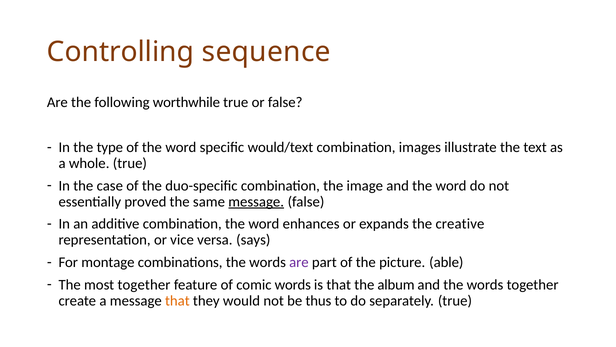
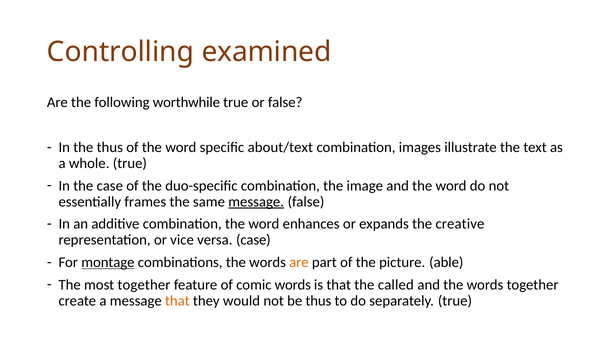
sequence: sequence -> examined
the type: type -> thus
would/text: would/text -> about/text
proved: proved -> frames
versa says: says -> case
montage underline: none -> present
are at (299, 262) colour: purple -> orange
album: album -> called
